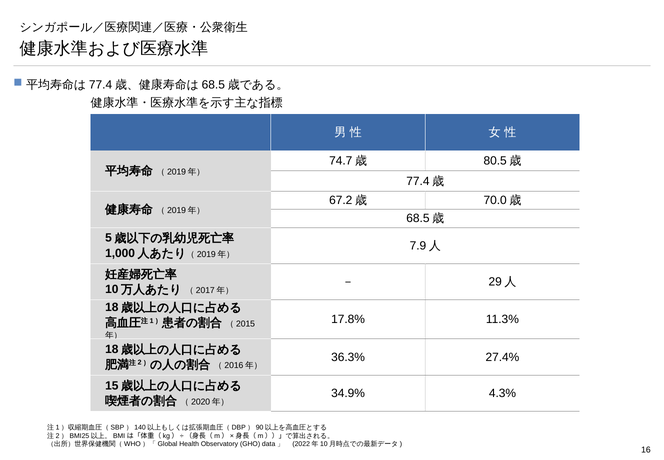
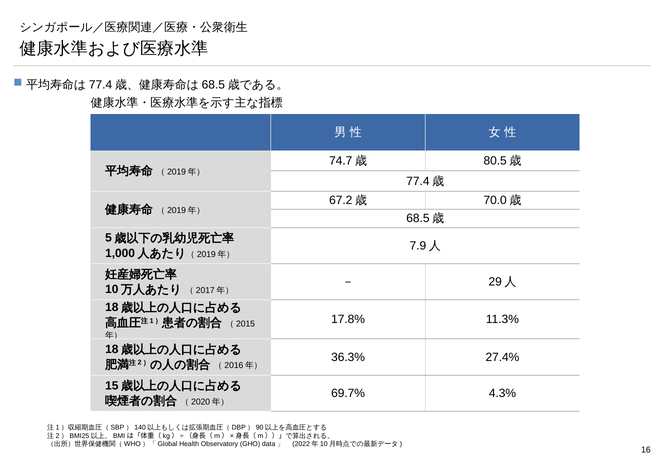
34.9%: 34.9% -> 69.7%
